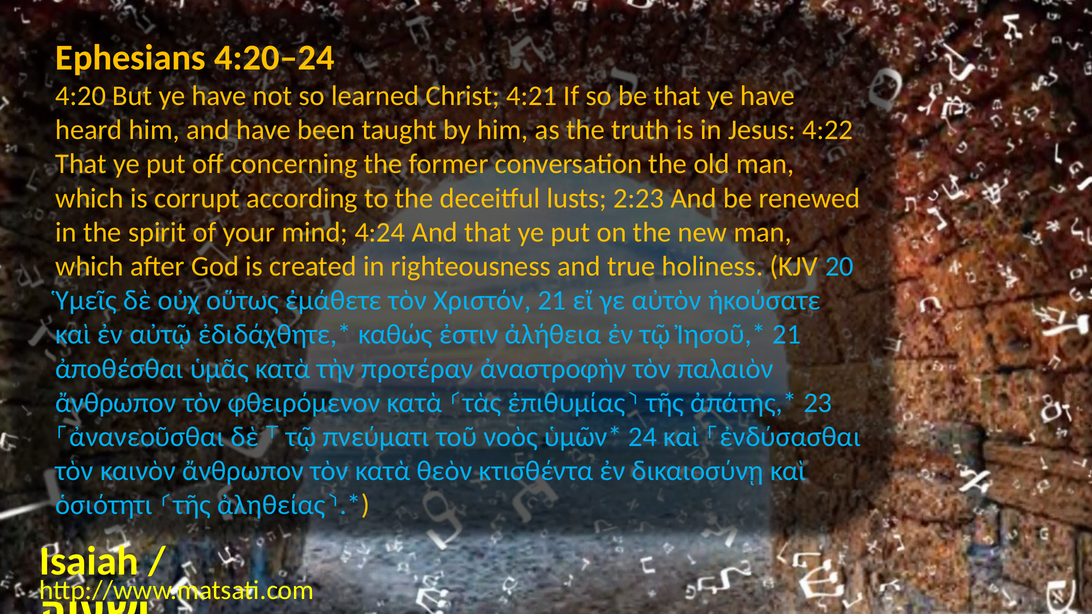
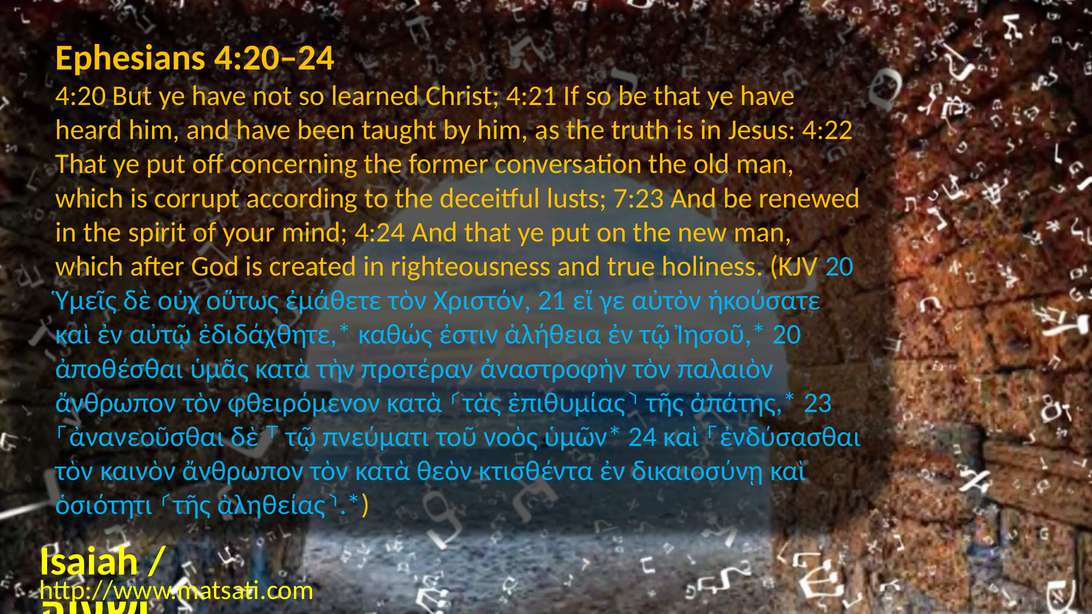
2:23: 2:23 -> 7:23
21 at (787, 335): 21 -> 20
